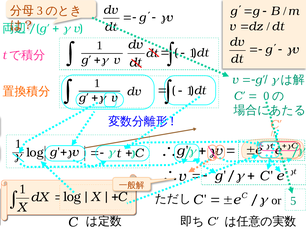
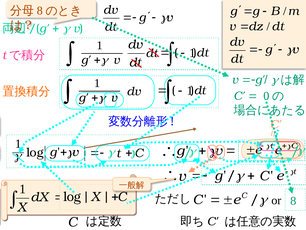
3 at (40, 11): 3 -> 8
5 at (293, 200): 5 -> 8
